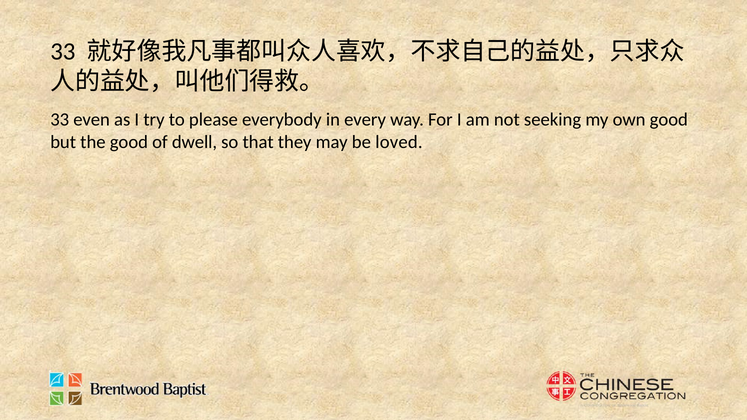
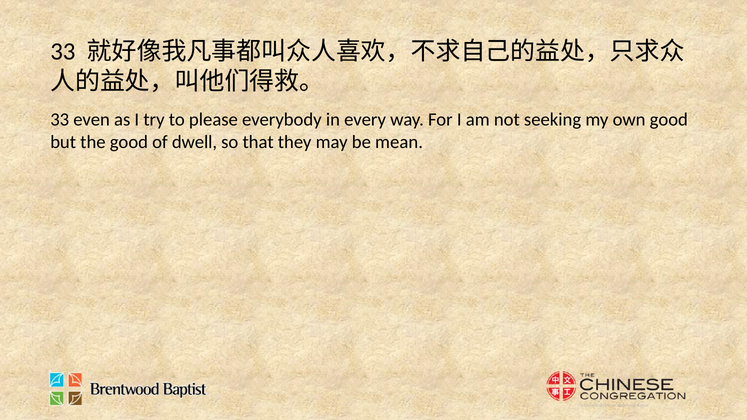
loved: loved -> mean
